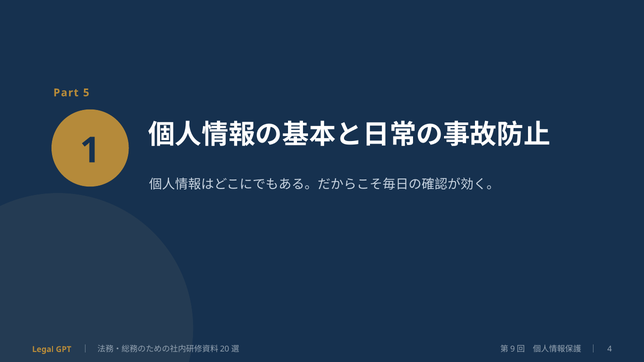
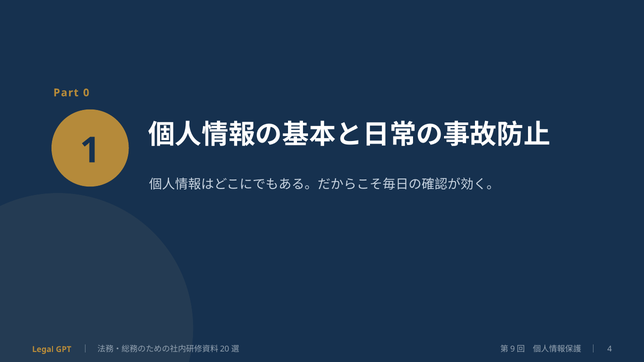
5: 5 -> 0
